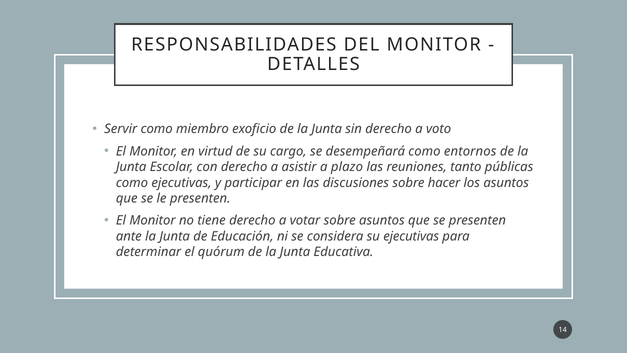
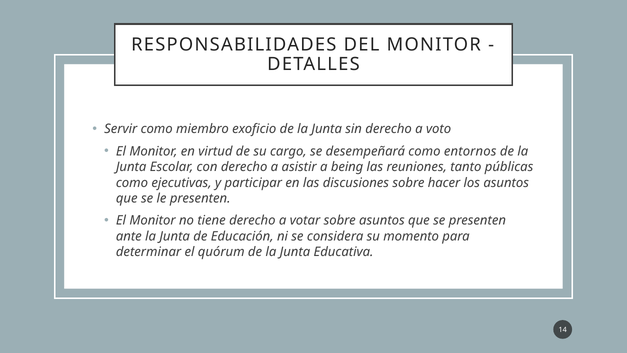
plazo: plazo -> being
su ejecutivas: ejecutivas -> momento
